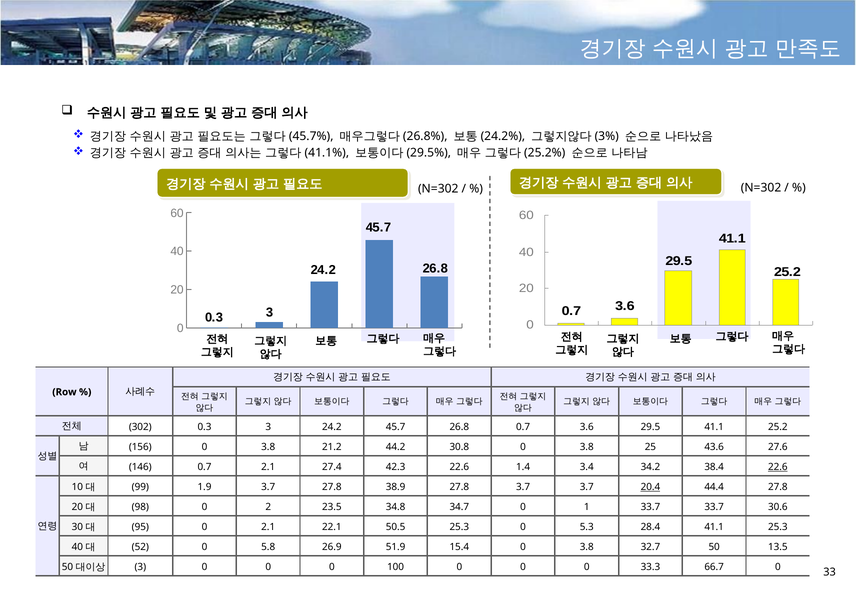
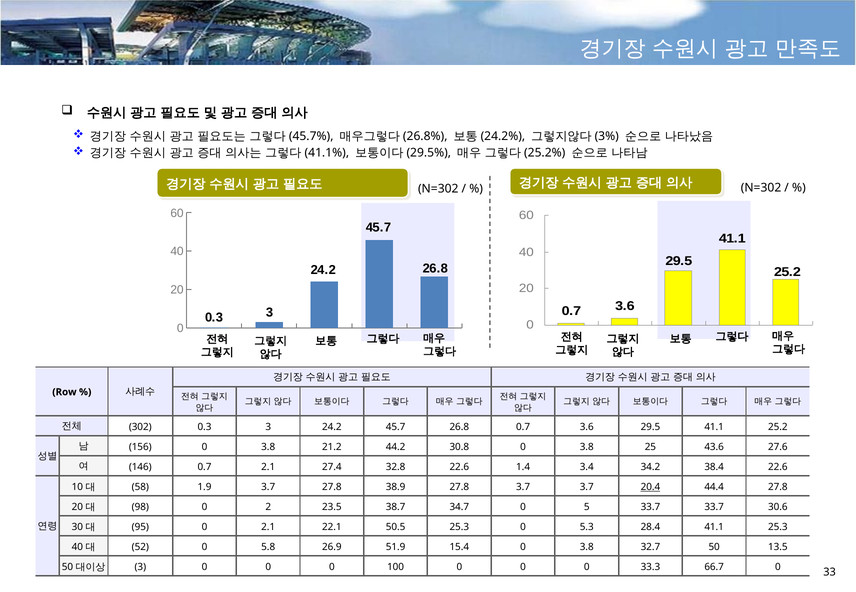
42.3: 42.3 -> 32.8
22.6 at (778, 468) underline: present -> none
99: 99 -> 58
34.8: 34.8 -> 38.7
1: 1 -> 5
